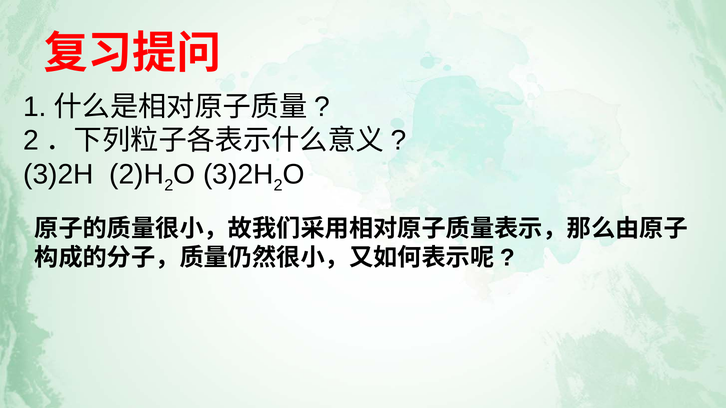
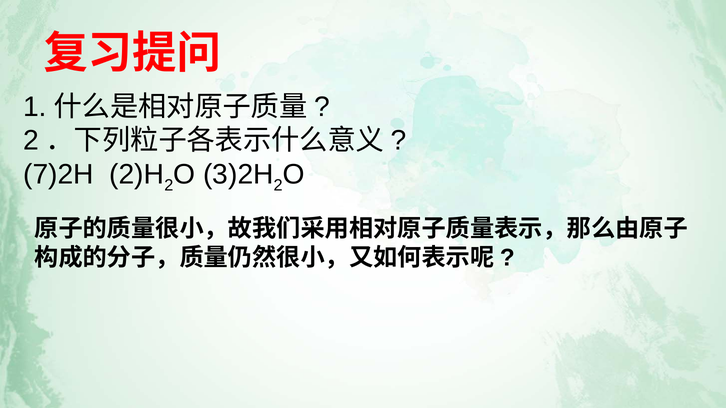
3)2H at (59, 175): 3)2H -> 7)2H
